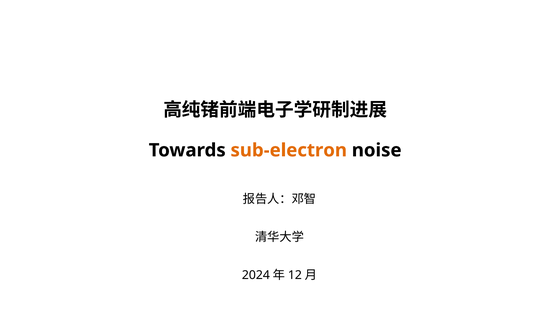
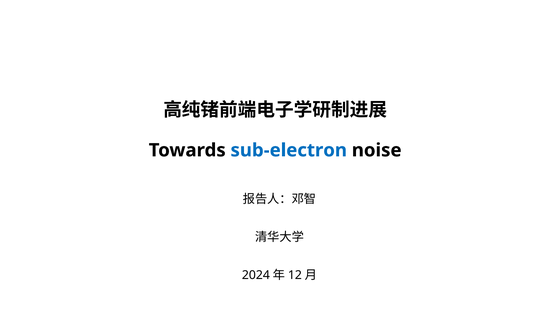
sub-electron colour: orange -> blue
